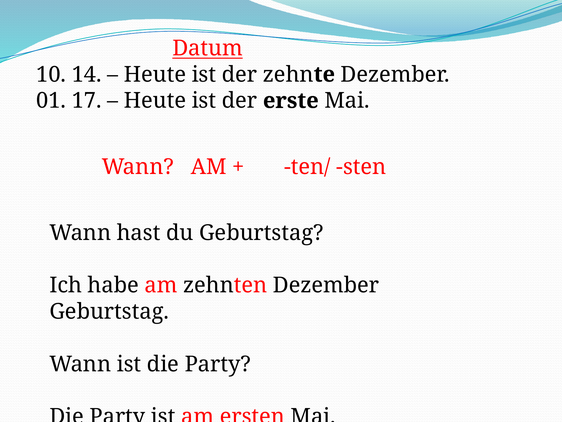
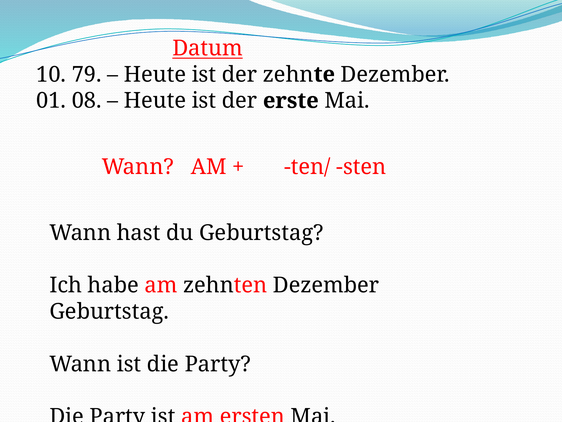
14: 14 -> 79
17: 17 -> 08
